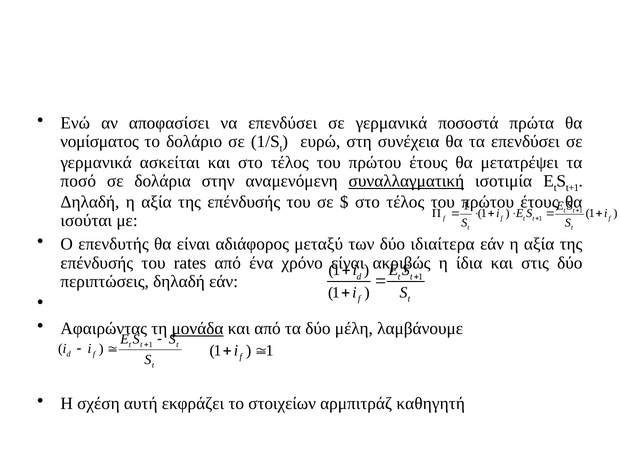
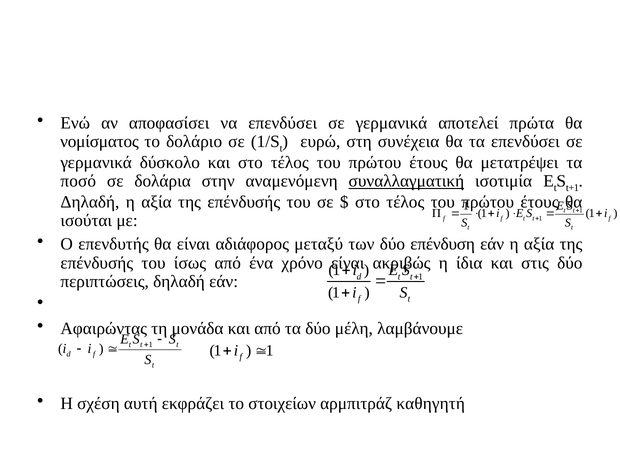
ποσοστά: ποσοστά -> αποτελεί
ασκείται: ασκείται -> δύσκολο
ιδιαίτερα: ιδιαίτερα -> επένδυση
rates: rates -> ίσως
μονάδα underline: present -> none
